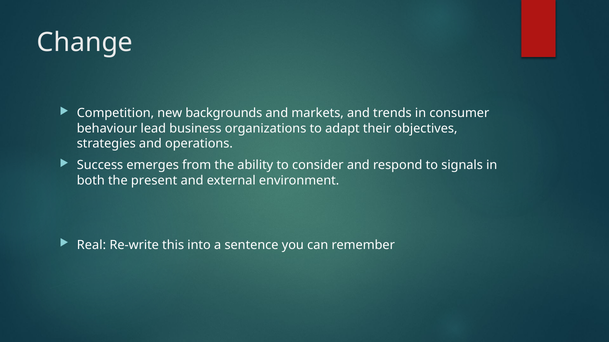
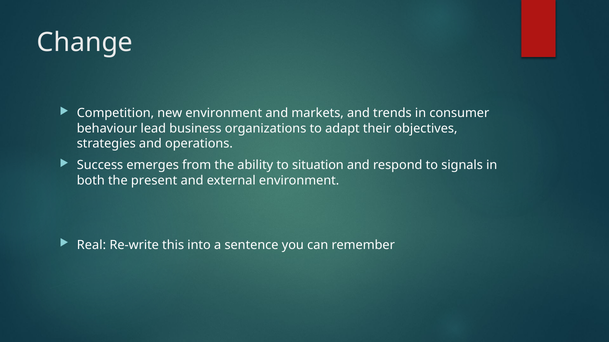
new backgrounds: backgrounds -> environment
consider: consider -> situation
